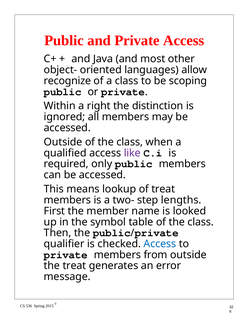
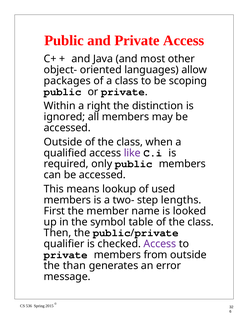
recognize: recognize -> packages
of treat: treat -> used
Access at (160, 244) colour: blue -> purple
the treat: treat -> than
